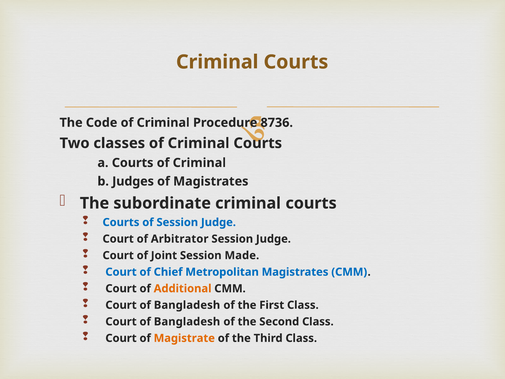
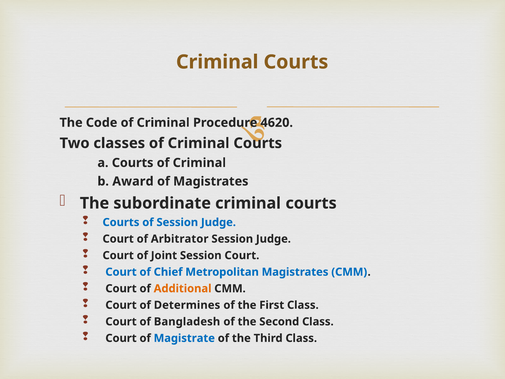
8736: 8736 -> 4620
Judges: Judges -> Award
Session Made: Made -> Court
Bangladesh at (187, 305): Bangladesh -> Determines
Magistrate colour: orange -> blue
